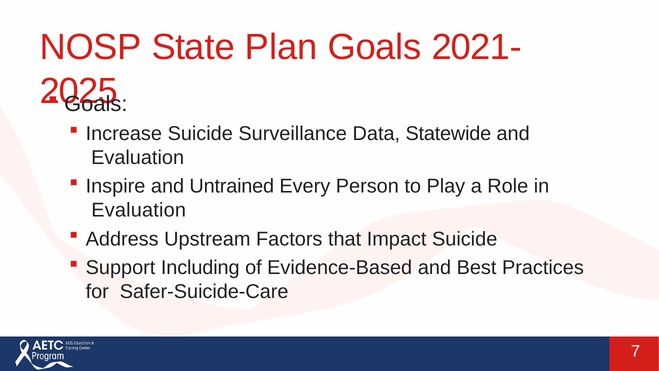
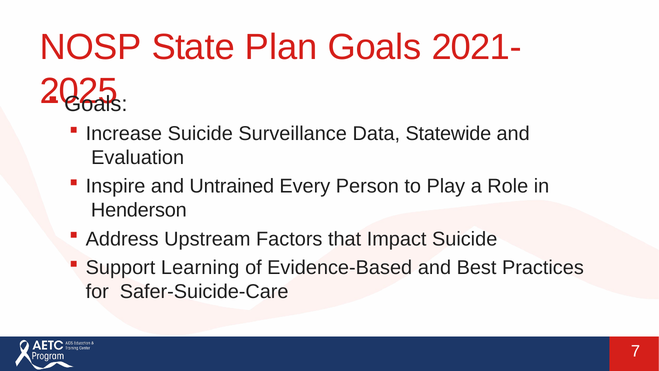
Evaluation at (139, 210): Evaluation -> Henderson
Including: Including -> Learning
